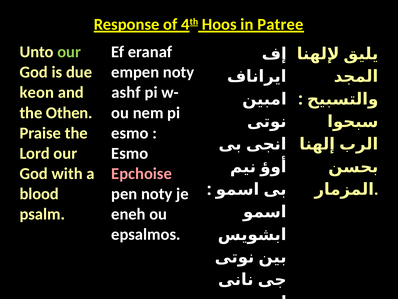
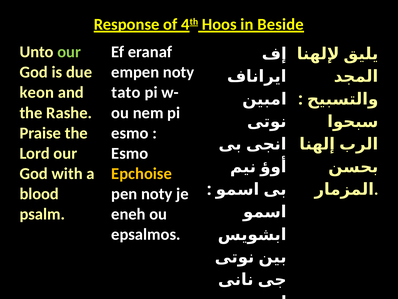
Patree: Patree -> Beside
ashf: ashf -> tato
Othen: Othen -> Rashe
Epchoise colour: pink -> yellow
